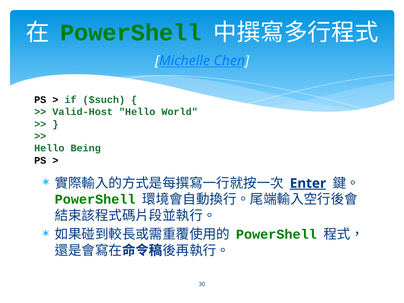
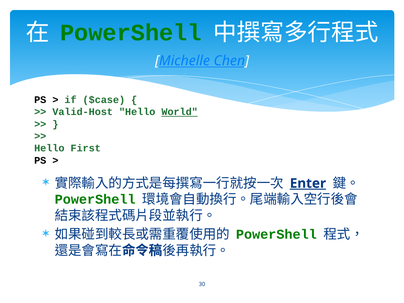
$such: $such -> $case
World underline: none -> present
Being: Being -> First
